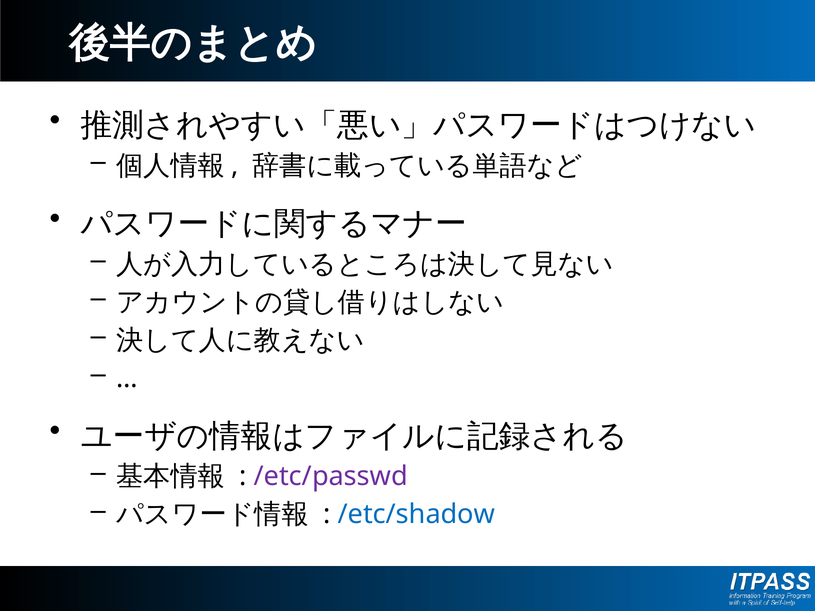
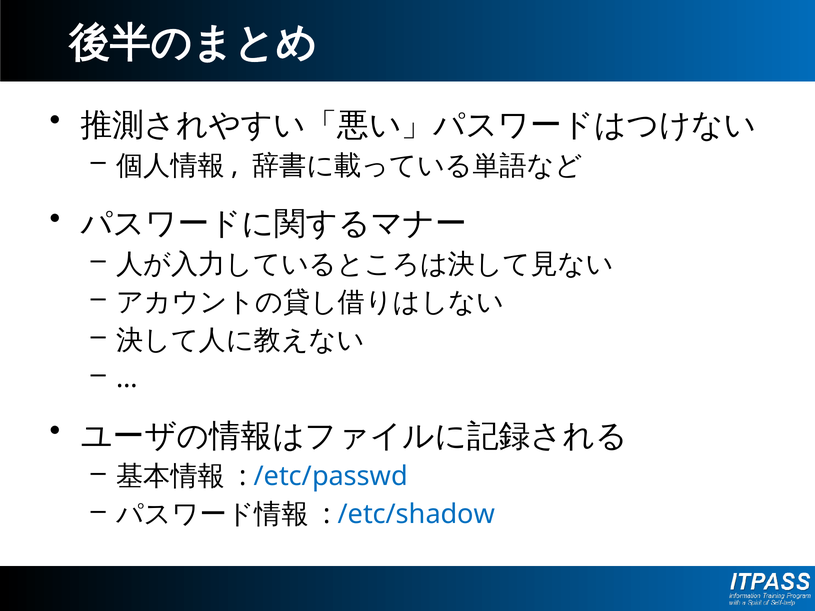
/etc/passwd colour: purple -> blue
